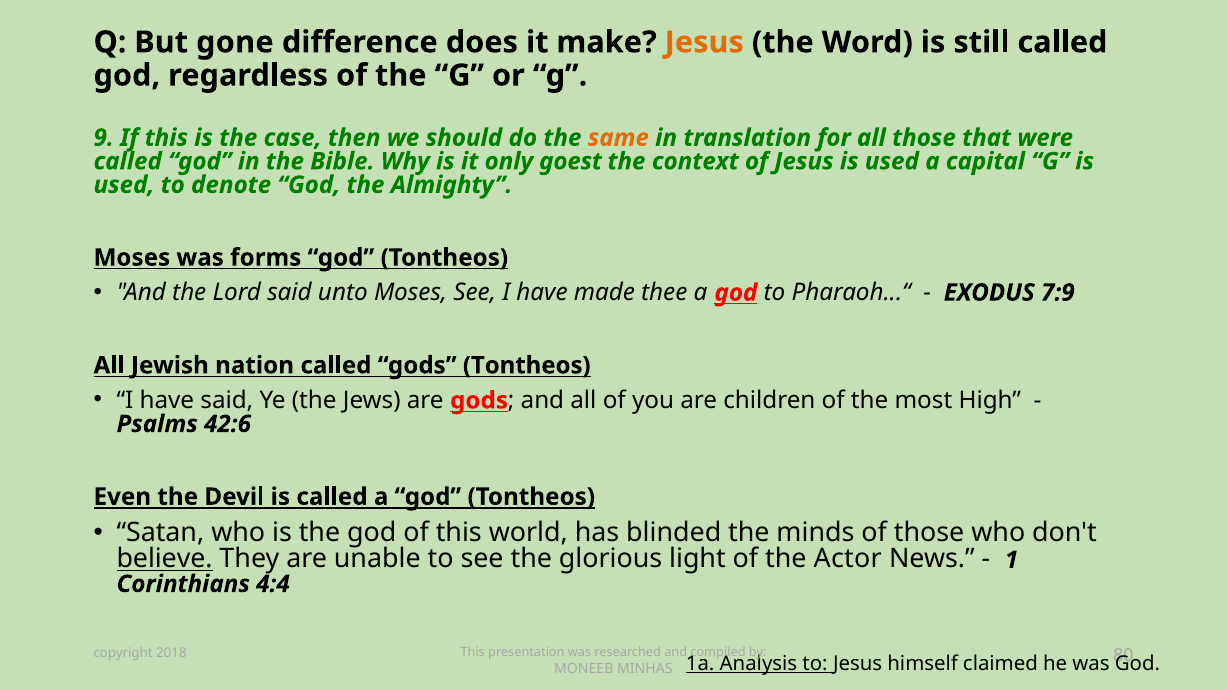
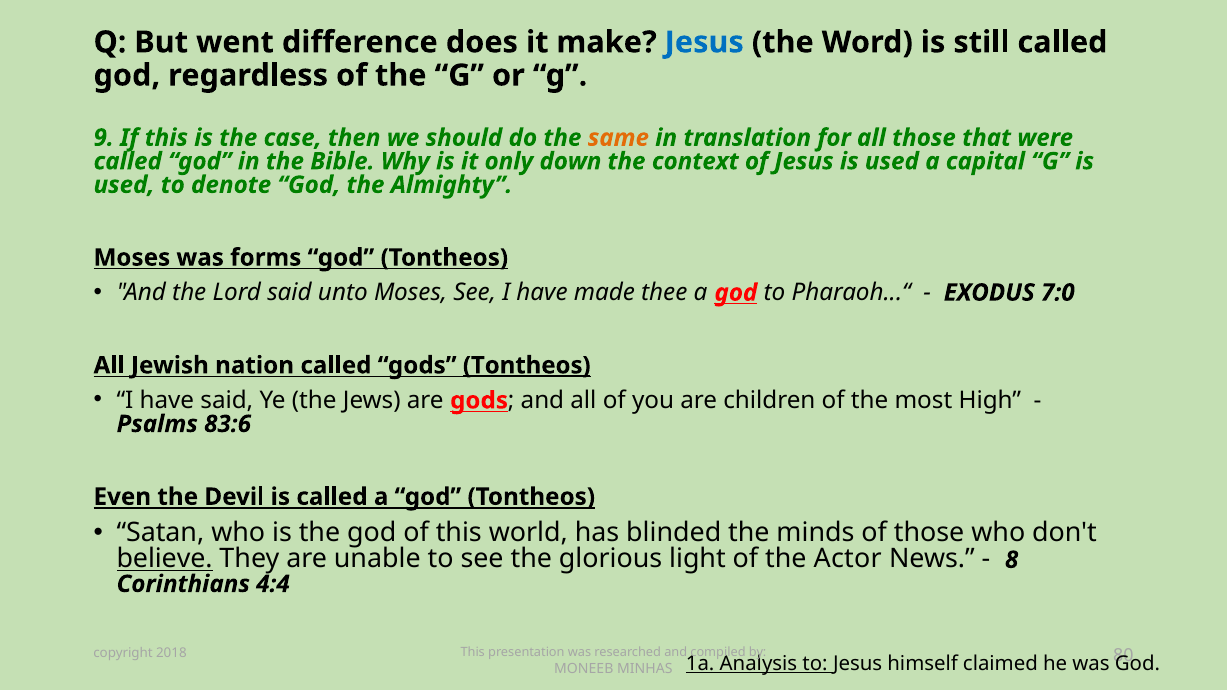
gone: gone -> went
Jesus at (704, 42) colour: orange -> blue
goest: goest -> down
7:9: 7:9 -> 7:0
Tontheos at (527, 366) underline: none -> present
42:6: 42:6 -> 83:6
1: 1 -> 8
